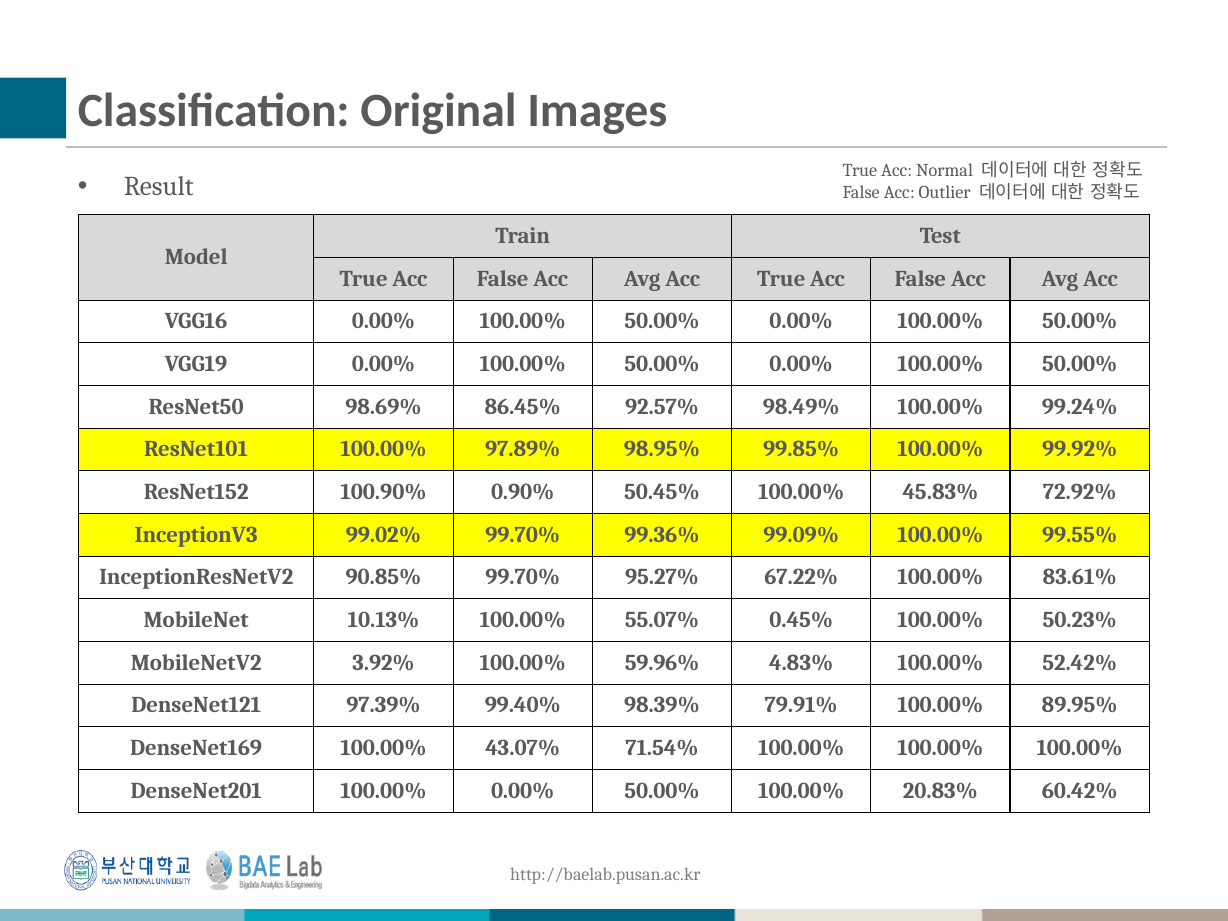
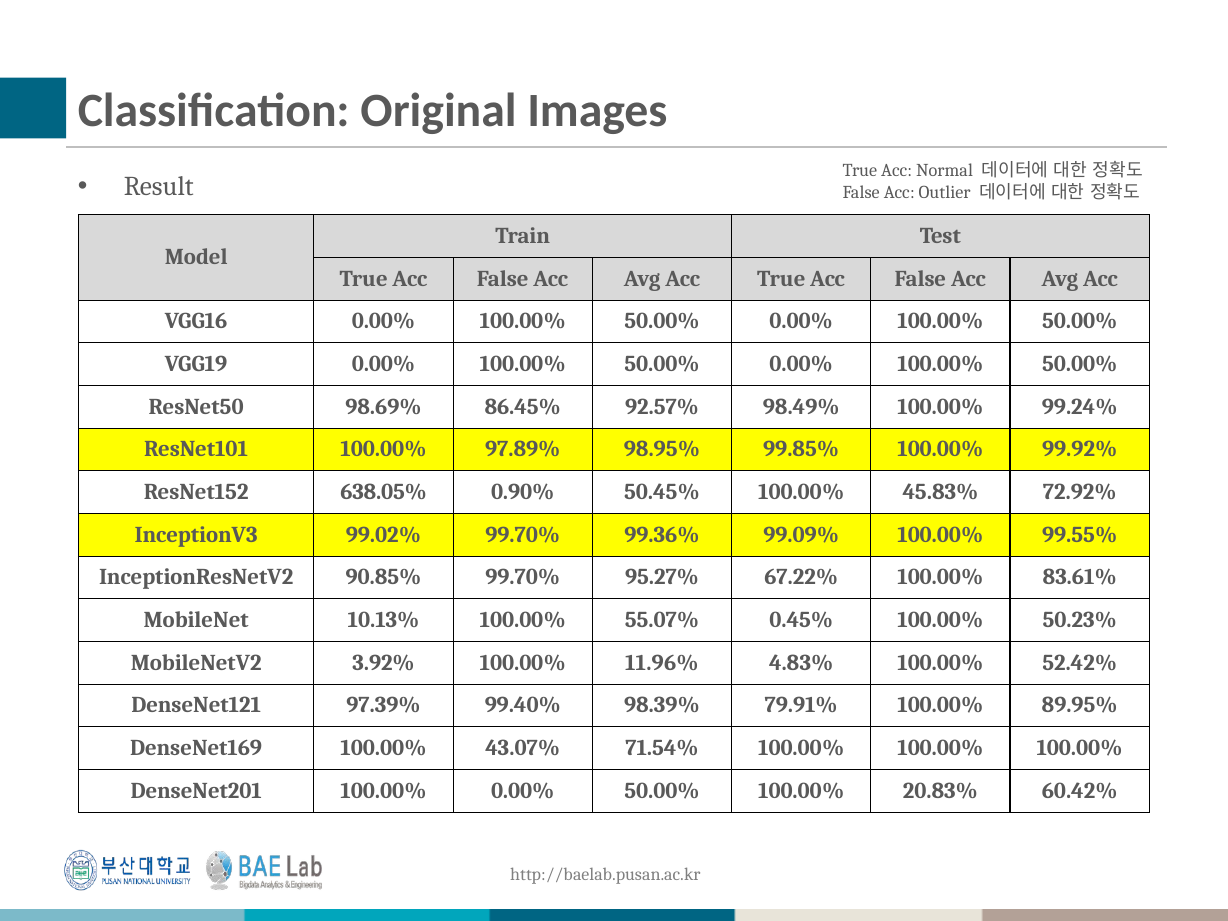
100.90%: 100.90% -> 638.05%
59.96%: 59.96% -> 11.96%
